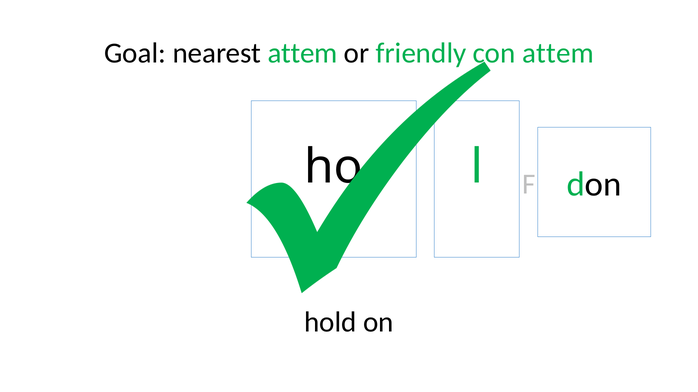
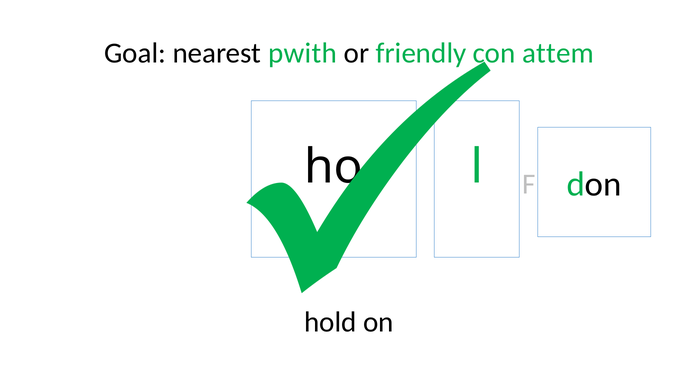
nearest attem: attem -> pwith
